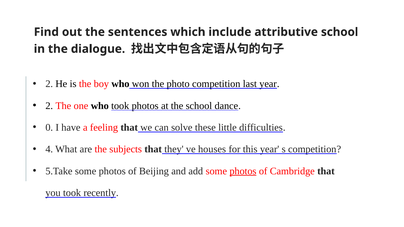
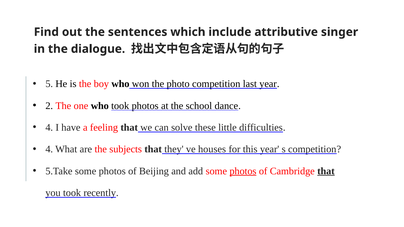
attributive school: school -> singer
2 at (49, 84): 2 -> 5
0 at (49, 128): 0 -> 4
that at (326, 171) underline: none -> present
